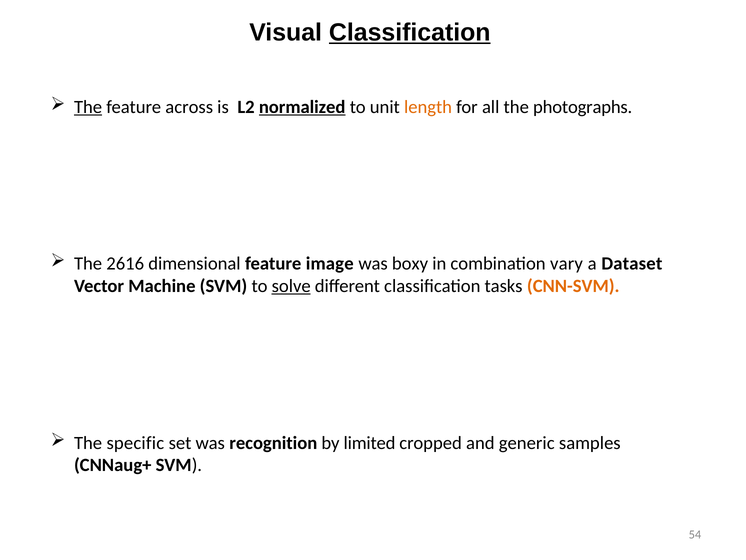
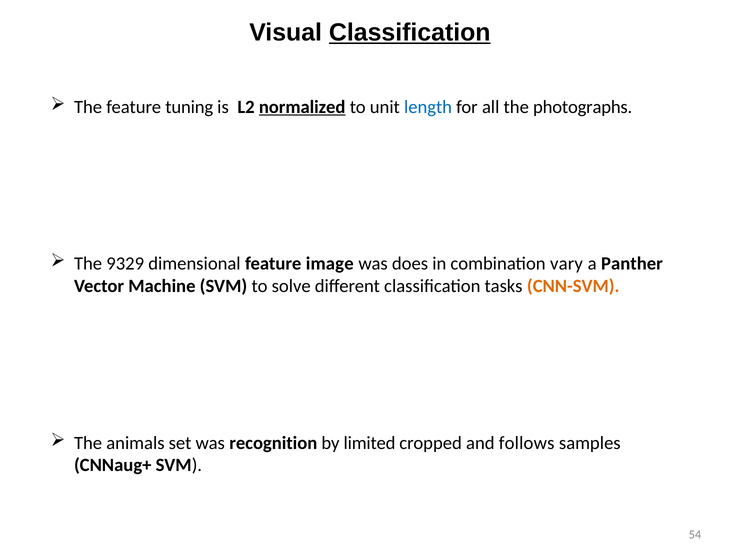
The at (88, 107) underline: present -> none
across: across -> tuning
length colour: orange -> blue
2616: 2616 -> 9329
boxy: boxy -> does
Dataset: Dataset -> Panther
solve underline: present -> none
specific: specific -> animals
generic: generic -> follows
